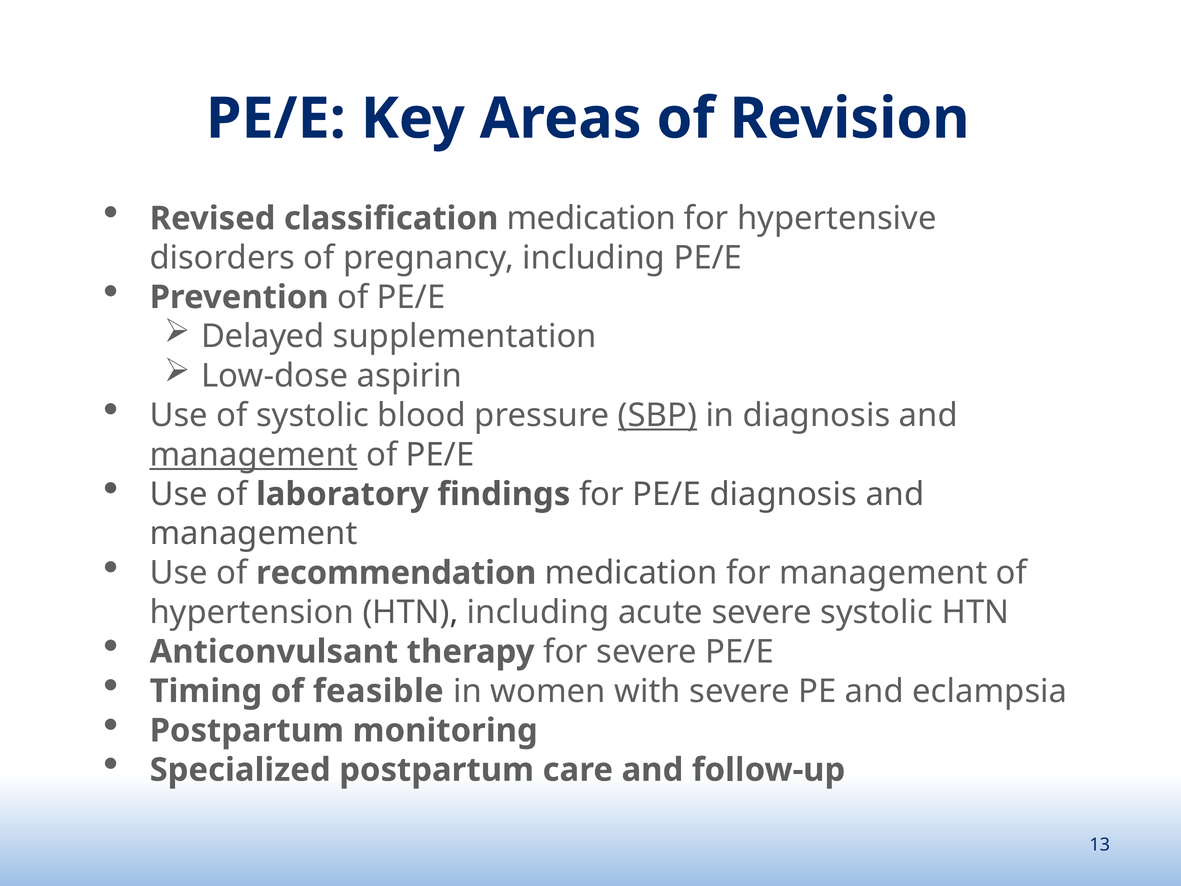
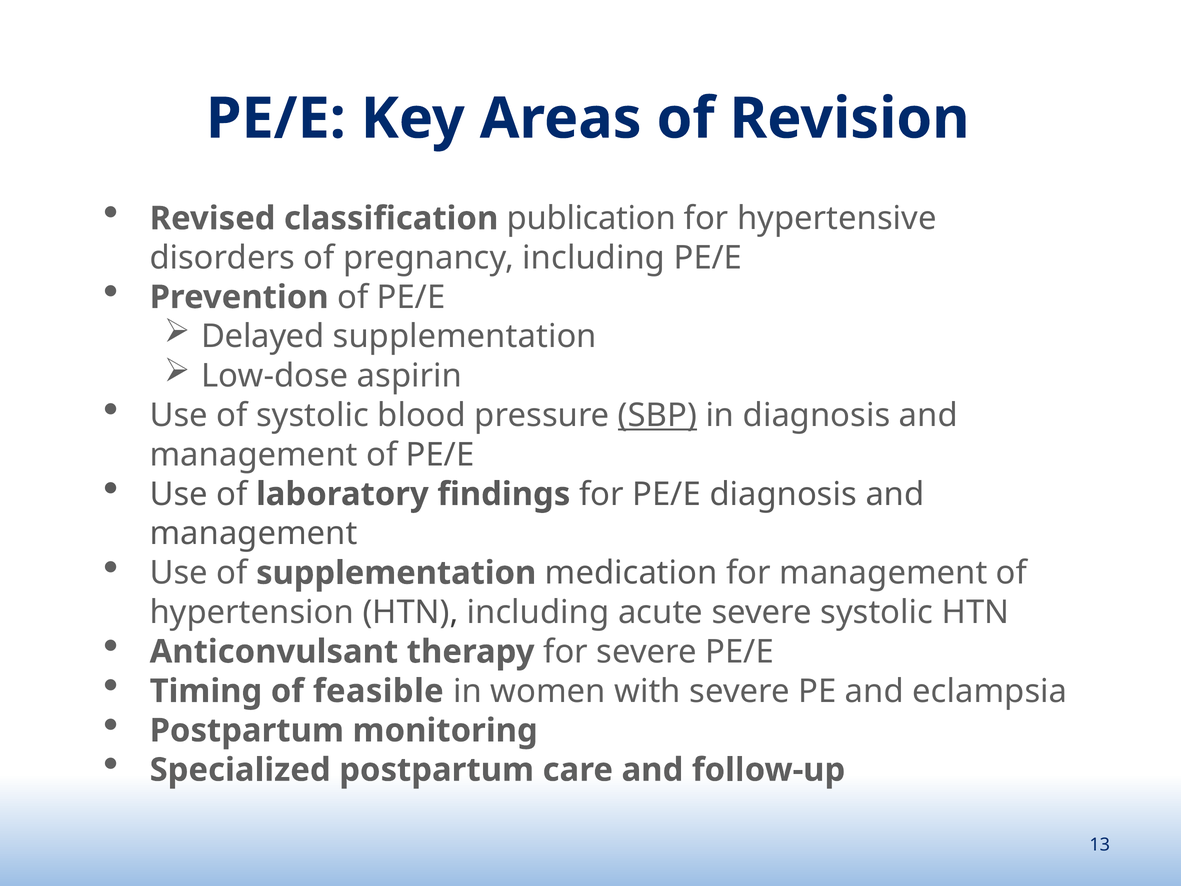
classification medication: medication -> publication
management at (254, 455) underline: present -> none
of recommendation: recommendation -> supplementation
